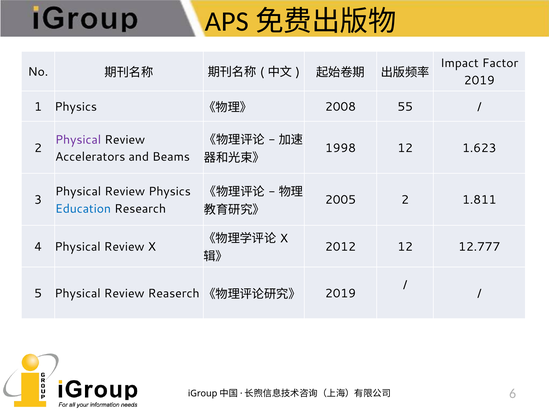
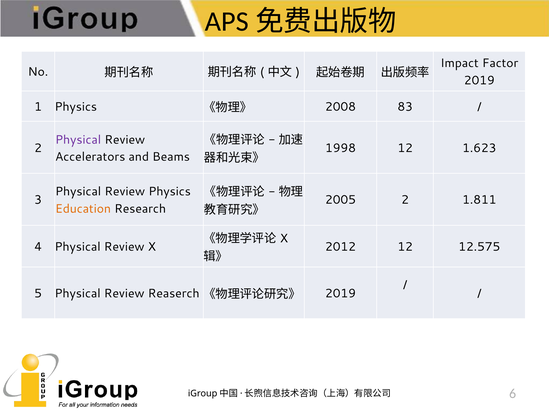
55: 55 -> 83
Education colour: blue -> orange
12.777: 12.777 -> 12.575
